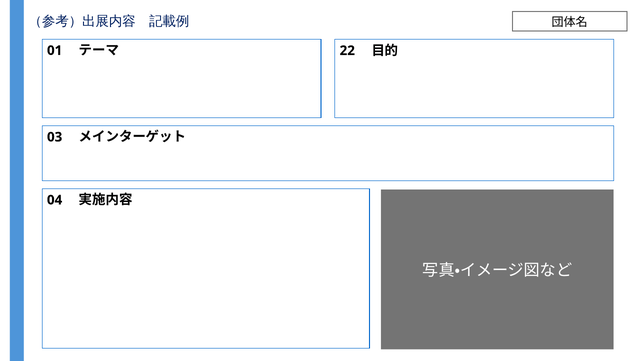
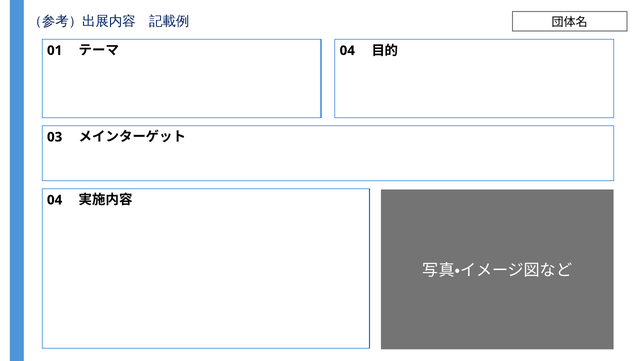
22 at (347, 51): 22 -> 04
